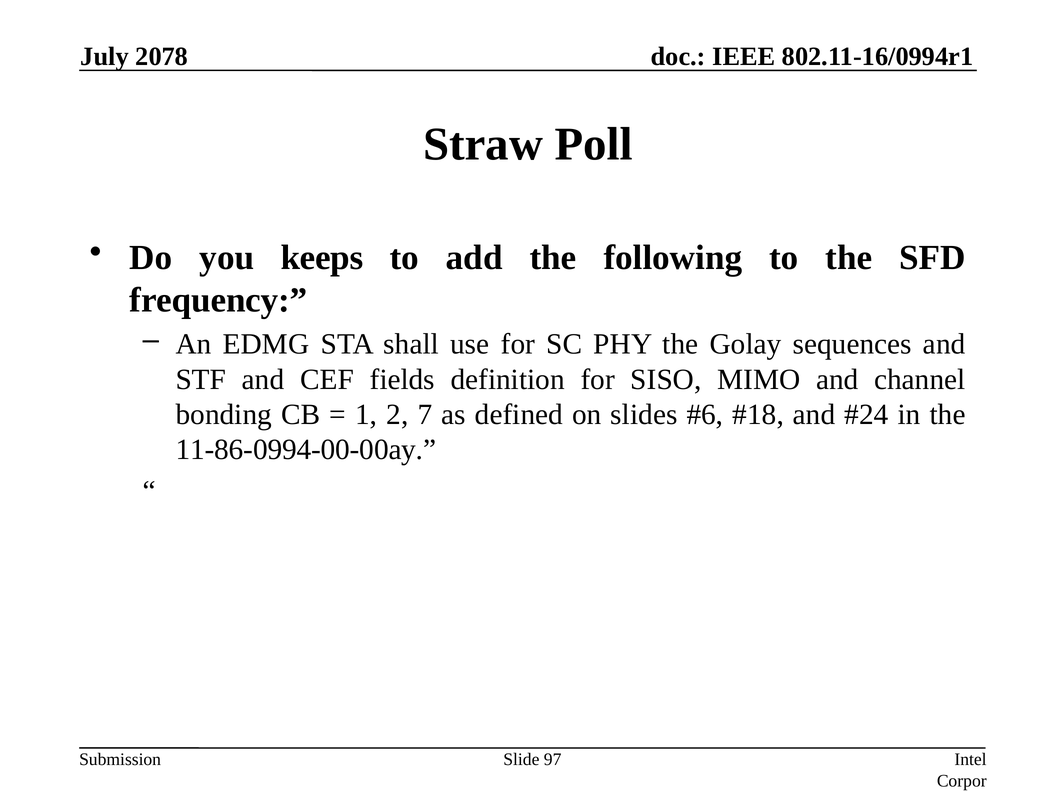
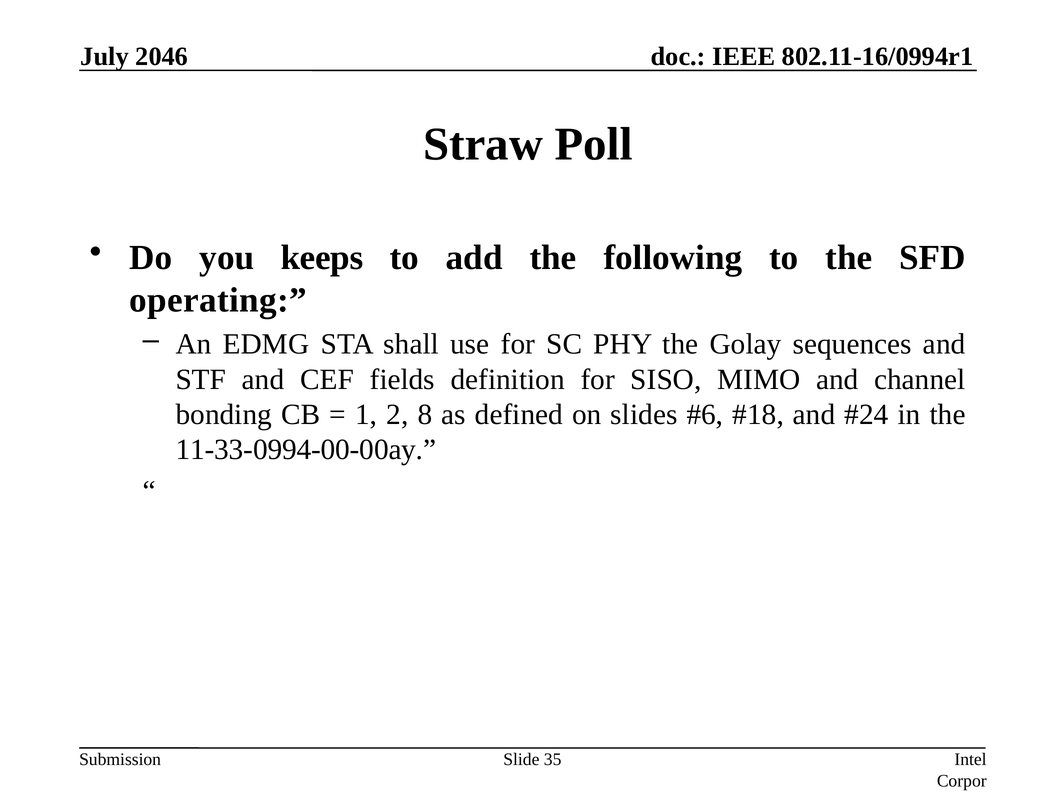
2078: 2078 -> 2046
frequency: frequency -> operating
7: 7 -> 8
11-86-0994-00-00ay: 11-86-0994-00-00ay -> 11-33-0994-00-00ay
97: 97 -> 35
